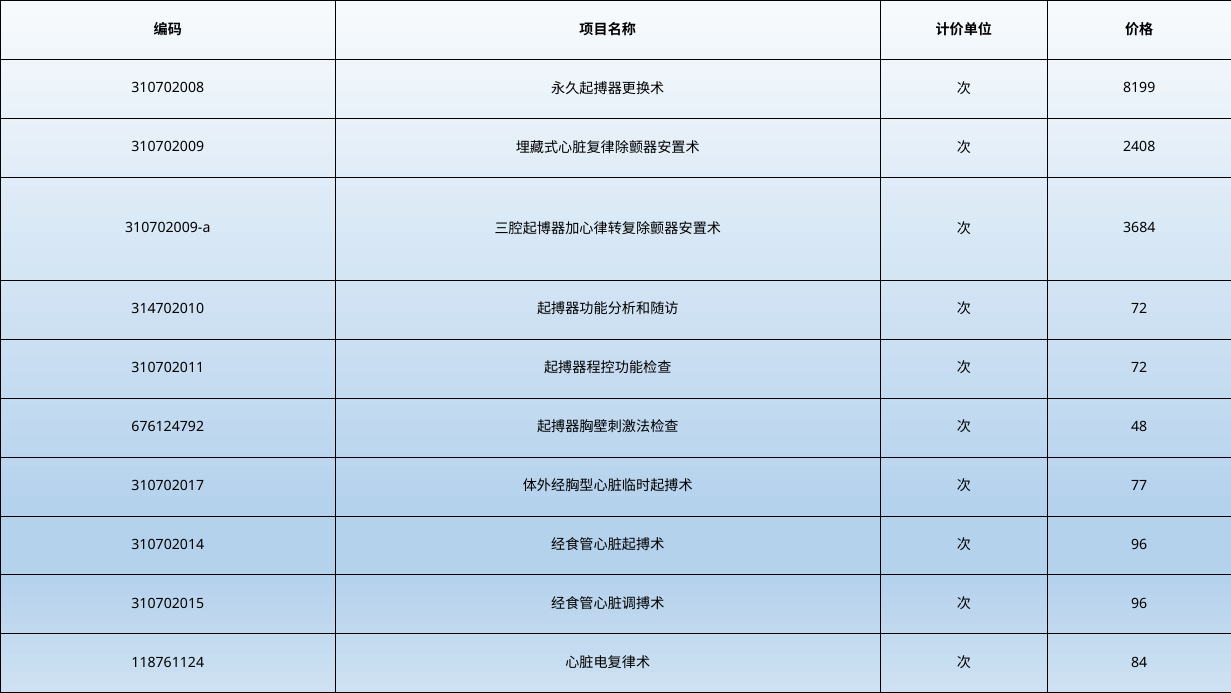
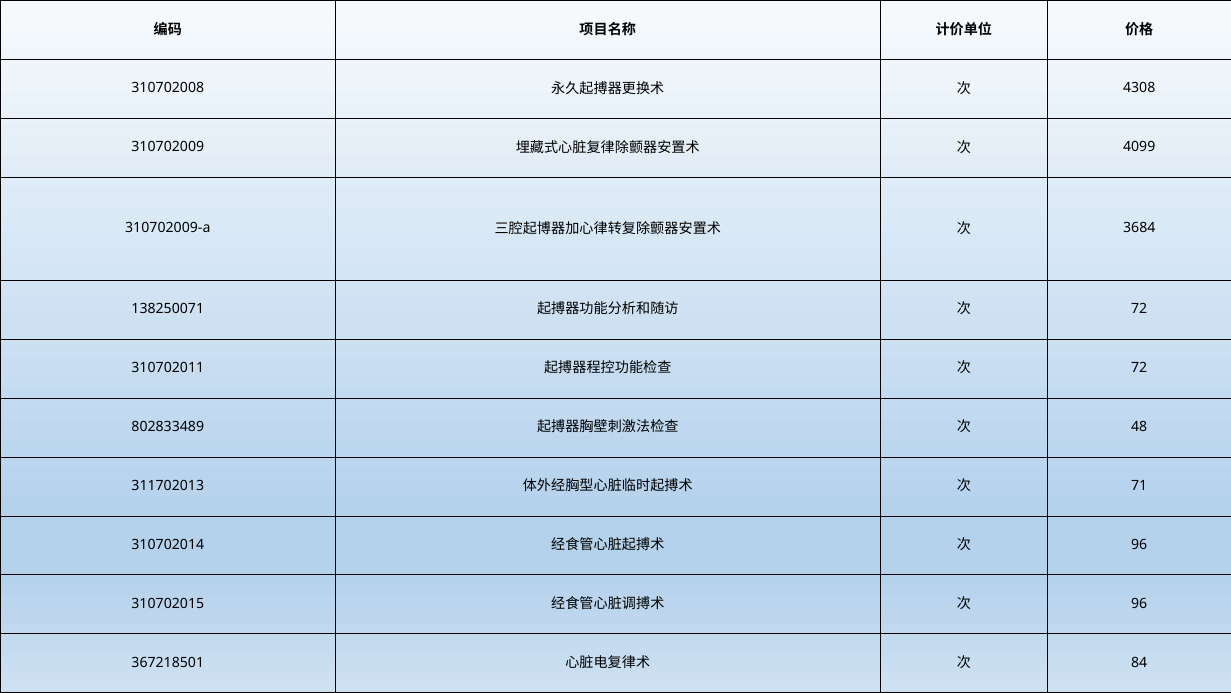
8199: 8199 -> 4308
2408: 2408 -> 4099
314702010: 314702010 -> 138250071
676124792: 676124792 -> 802833489
310702017: 310702017 -> 311702013
77: 77 -> 71
118761124: 118761124 -> 367218501
